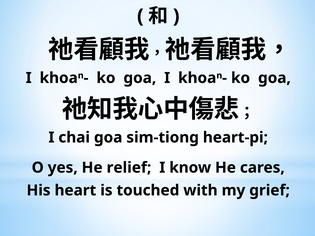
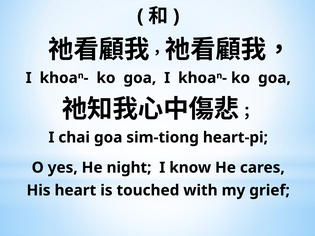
relief: relief -> night
